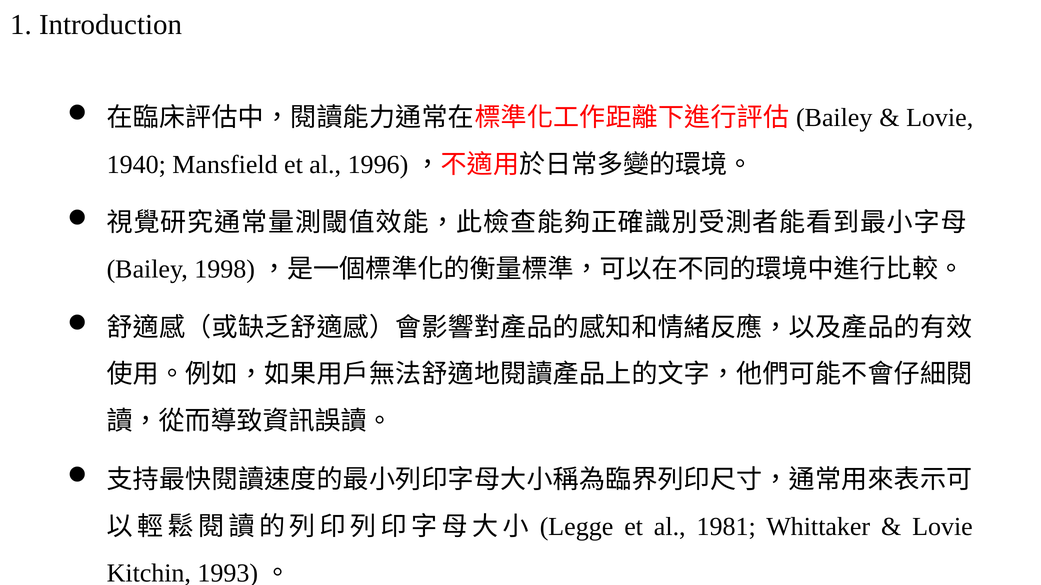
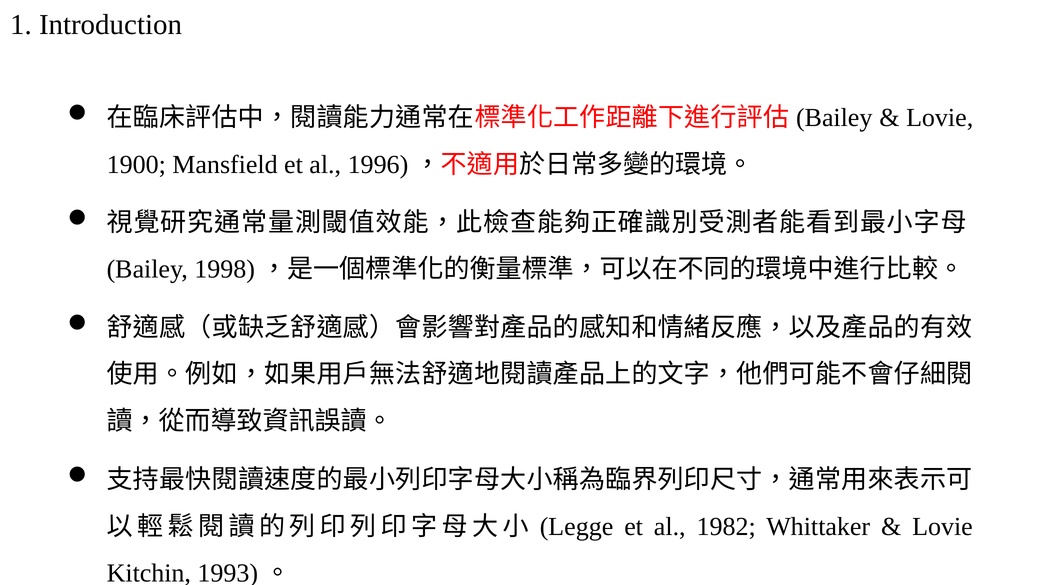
1940: 1940 -> 1900
1981: 1981 -> 1982
